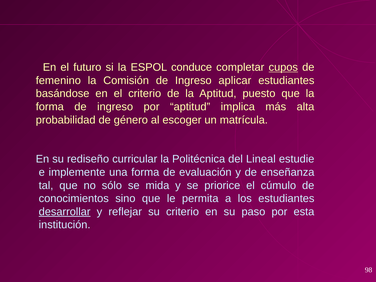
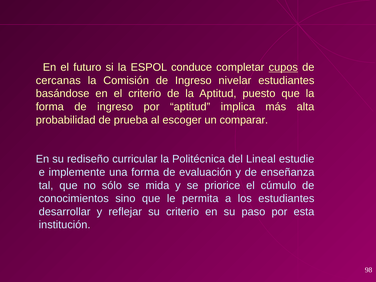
femenino: femenino -> cercanas
aplicar: aplicar -> nivelar
género: género -> prueba
matrícula: matrícula -> comparar
desarrollar underline: present -> none
